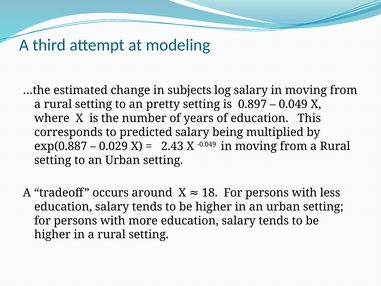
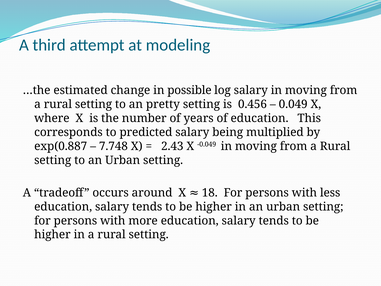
subjects: subjects -> possible
0.897: 0.897 -> 0.456
0.029: 0.029 -> 7.748
